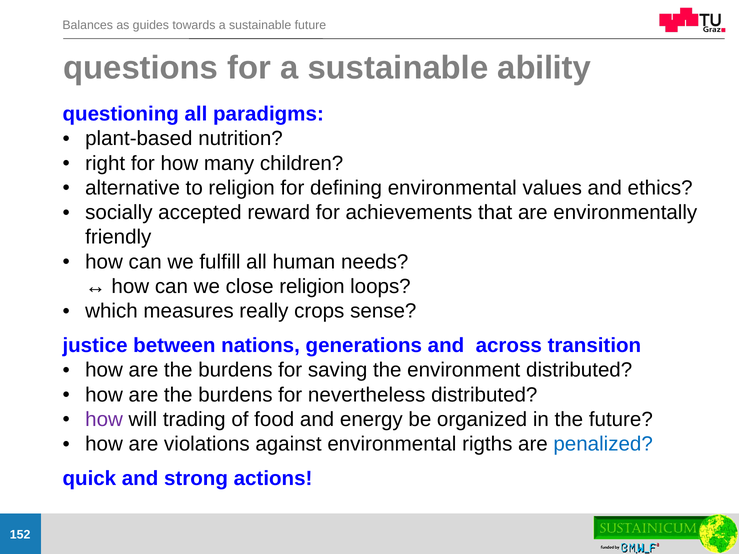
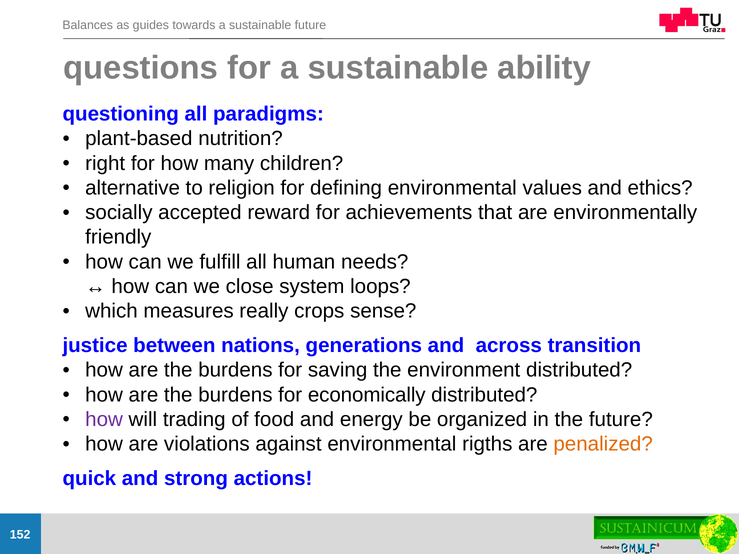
close religion: religion -> system
nevertheless: nevertheless -> economically
penalized colour: blue -> orange
